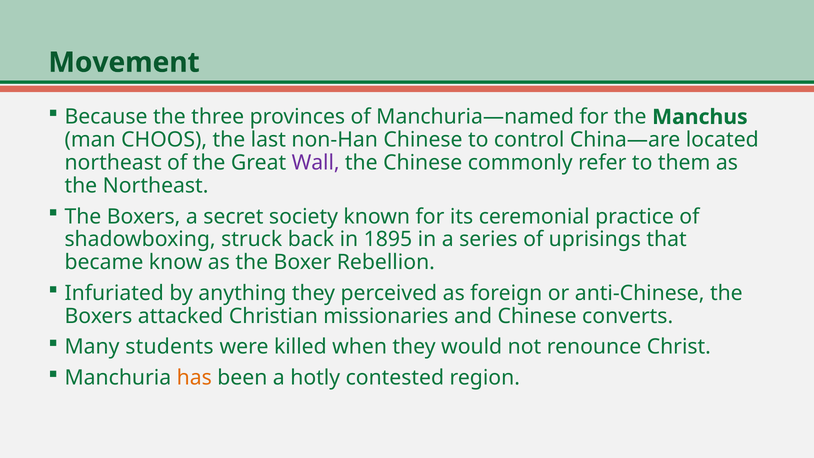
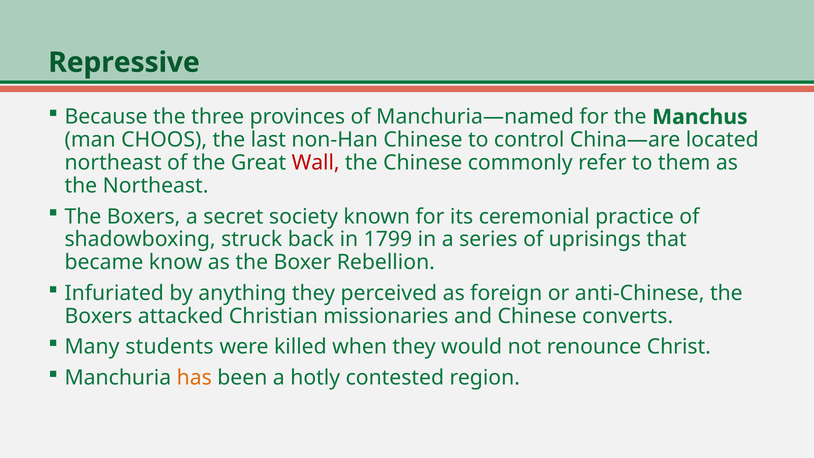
Movement: Movement -> Repressive
Wall colour: purple -> red
1895: 1895 -> 1799
